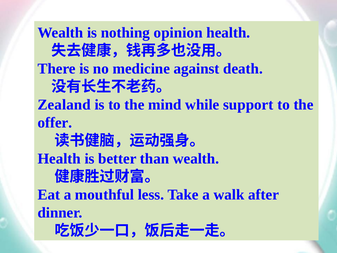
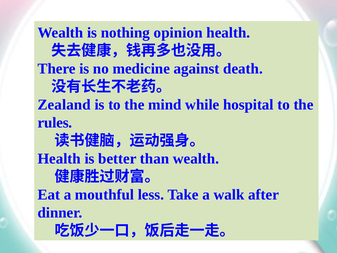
support: support -> hospital
offer: offer -> rules
